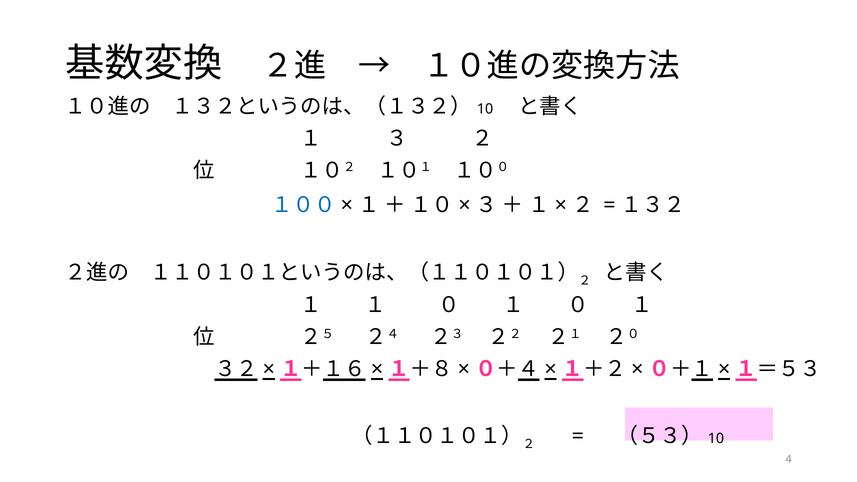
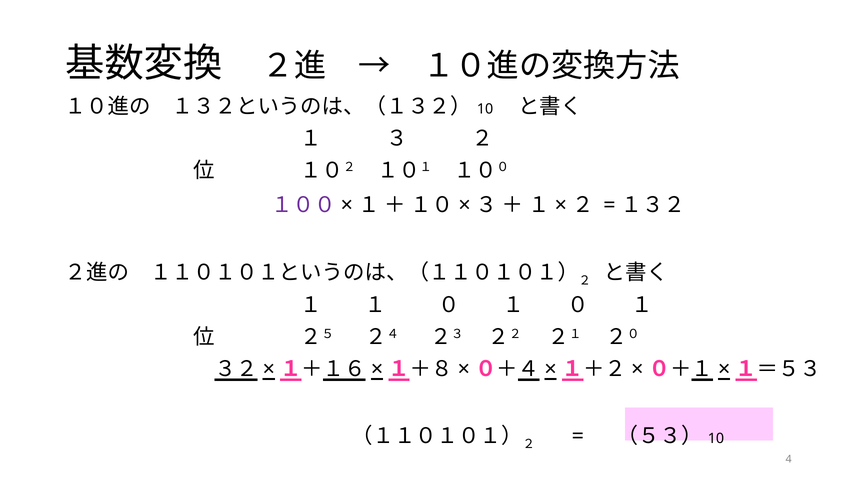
１００ at (303, 205) colour: blue -> purple
